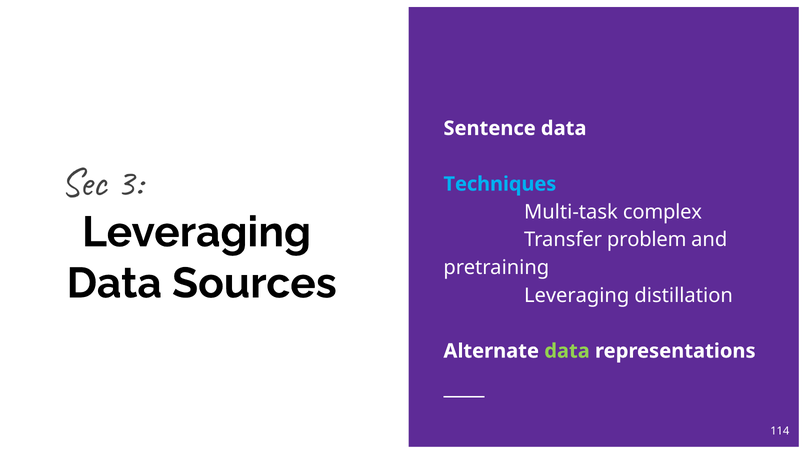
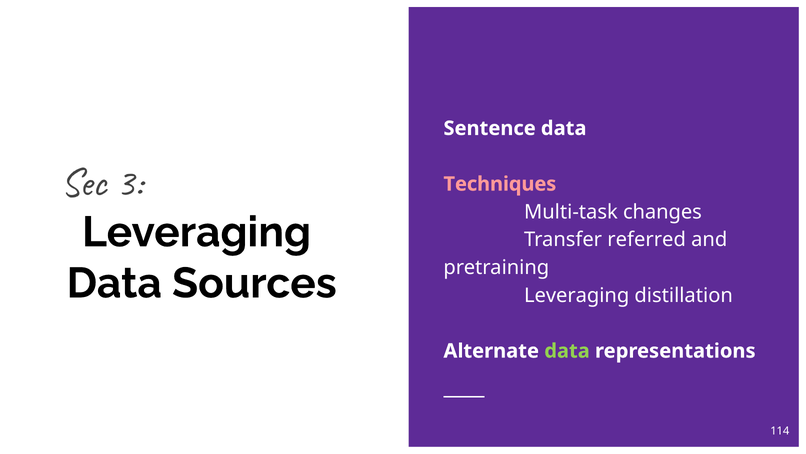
Techniques colour: light blue -> pink
complex: complex -> changes
problem: problem -> referred
